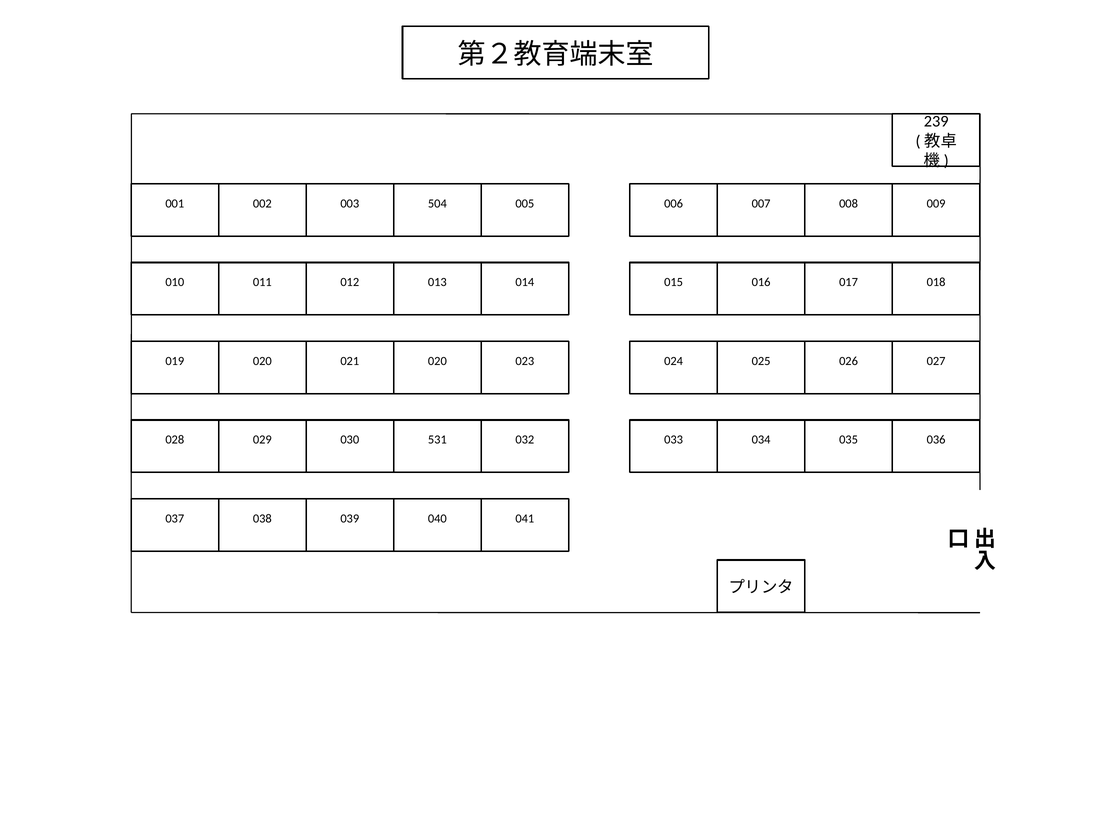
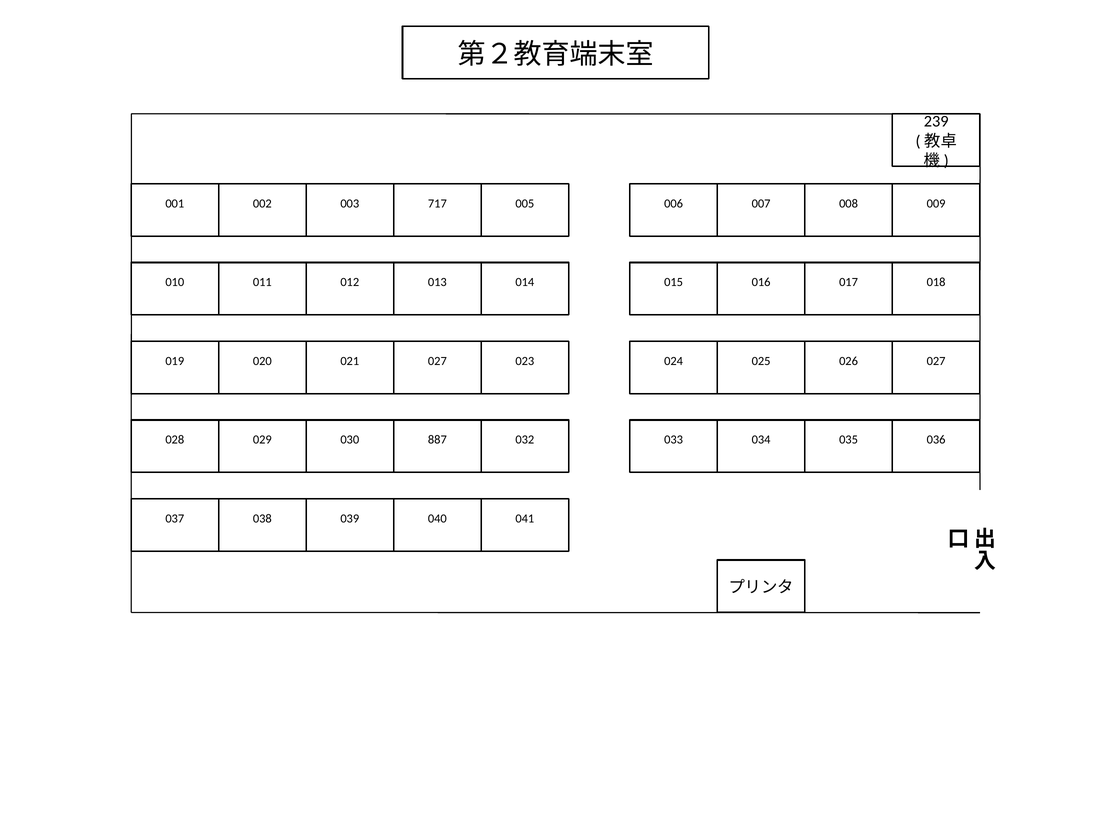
504: 504 -> 717
021 020: 020 -> 027
531: 531 -> 887
